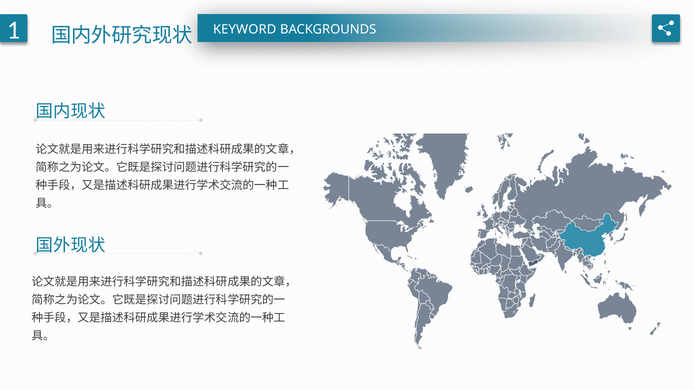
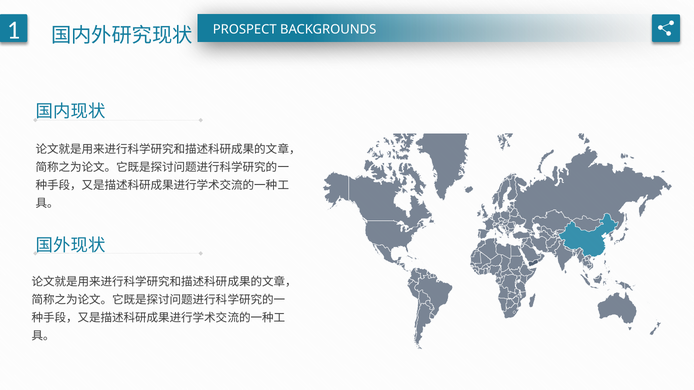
KEYWORD: KEYWORD -> PROSPECT
